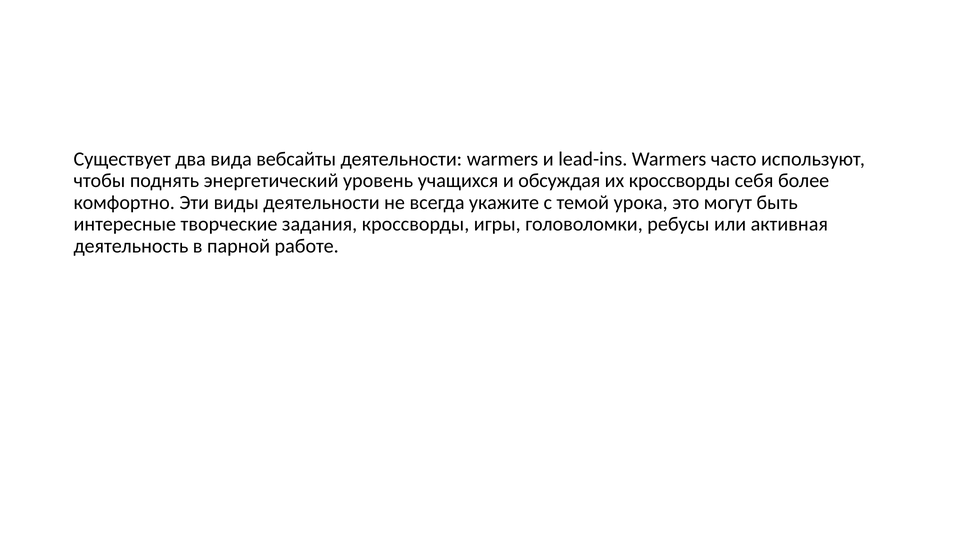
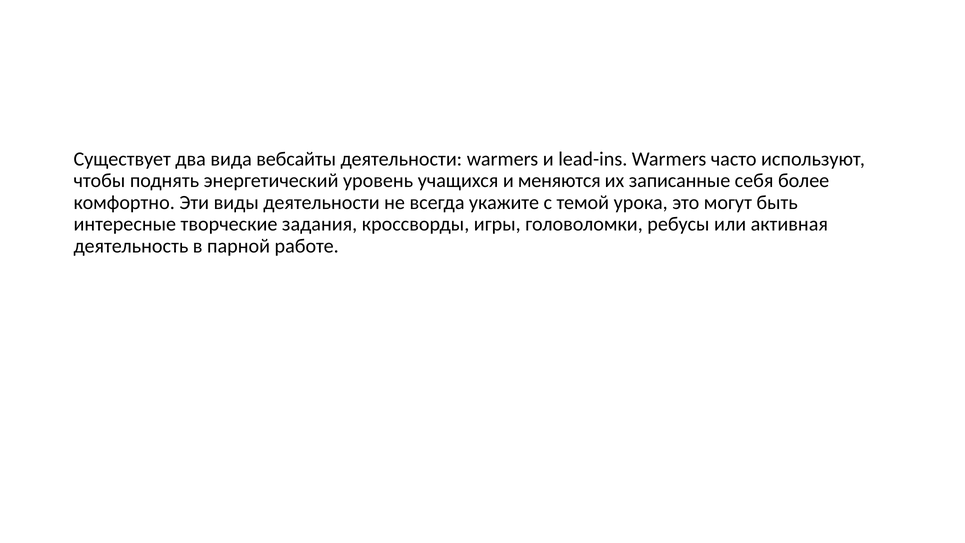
обсуждая: обсуждая -> меняются
их кроссворды: кроссворды -> записанные
